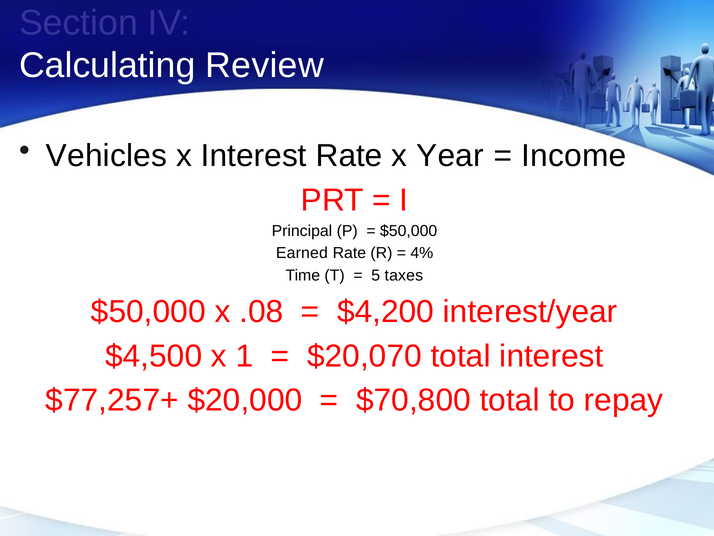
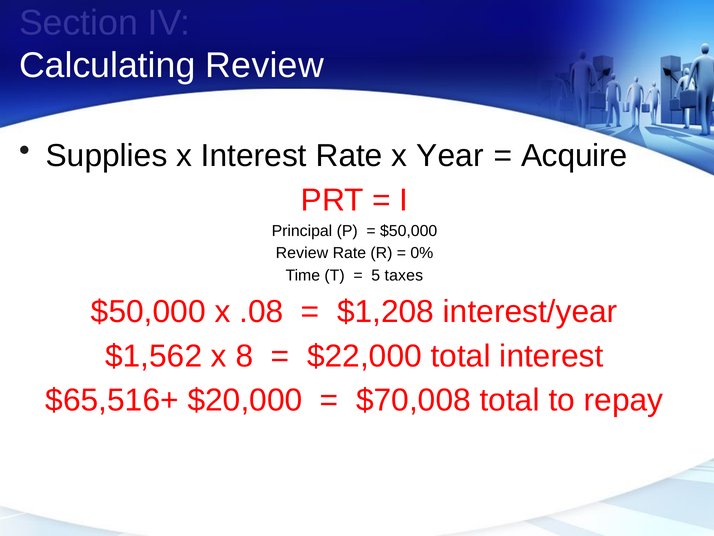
Vehicles: Vehicles -> Supplies
Income: Income -> Acquire
Earned at (302, 253): Earned -> Review
4%: 4% -> 0%
$4,200: $4,200 -> $1,208
$4,500: $4,500 -> $1,562
1: 1 -> 8
$20,070: $20,070 -> $22,000
$77,257+: $77,257+ -> $65,516+
$70,800: $70,800 -> $70,008
